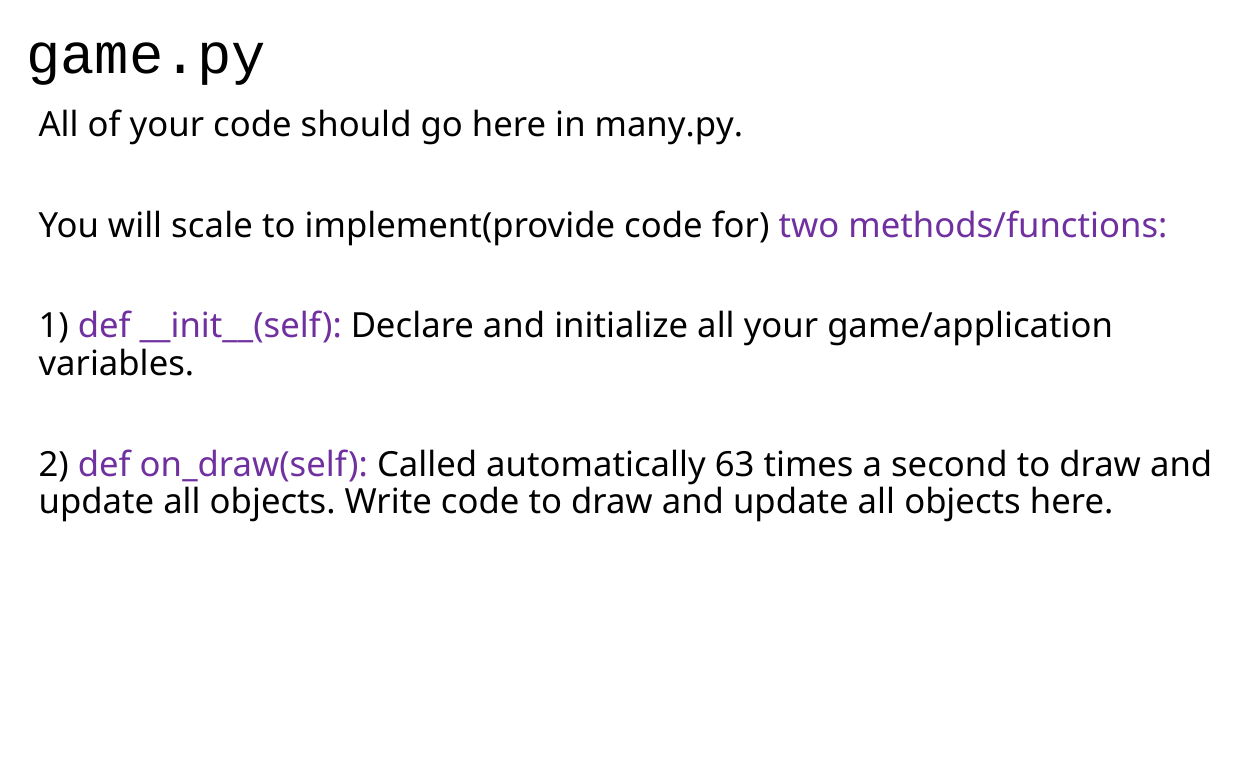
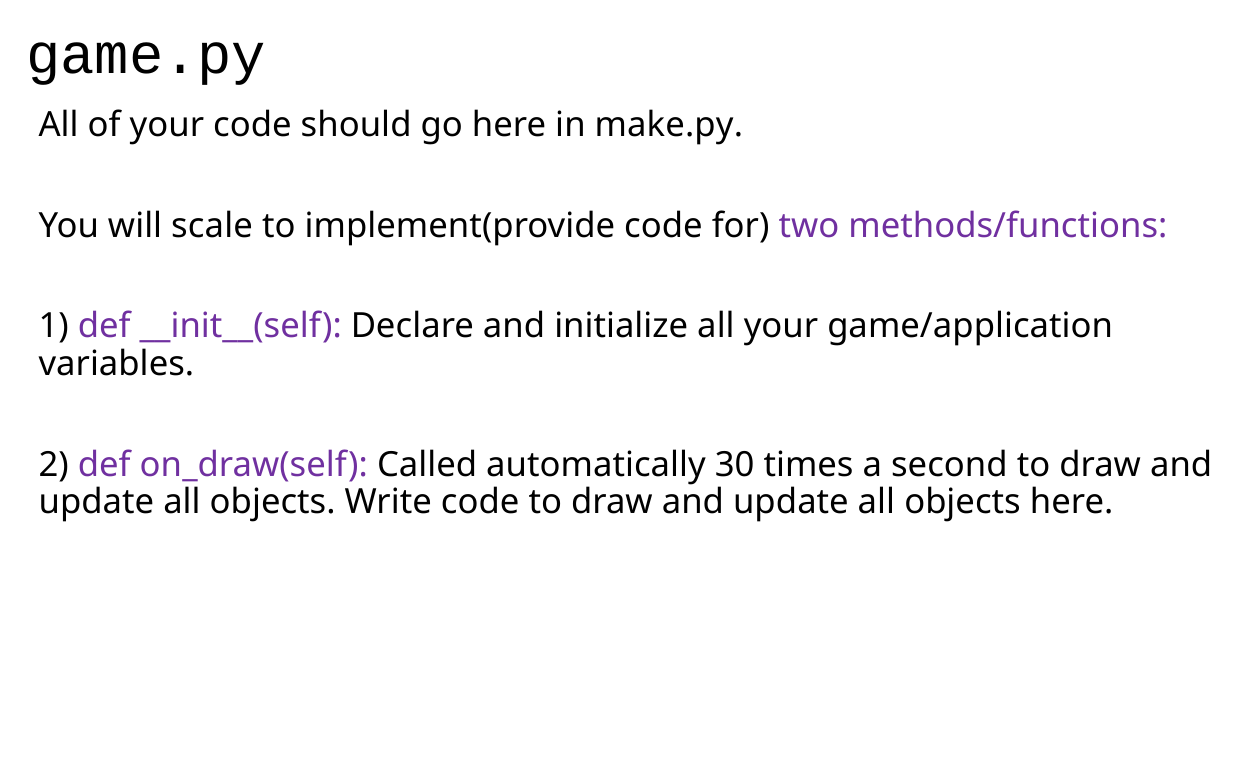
many.py: many.py -> make.py
63: 63 -> 30
